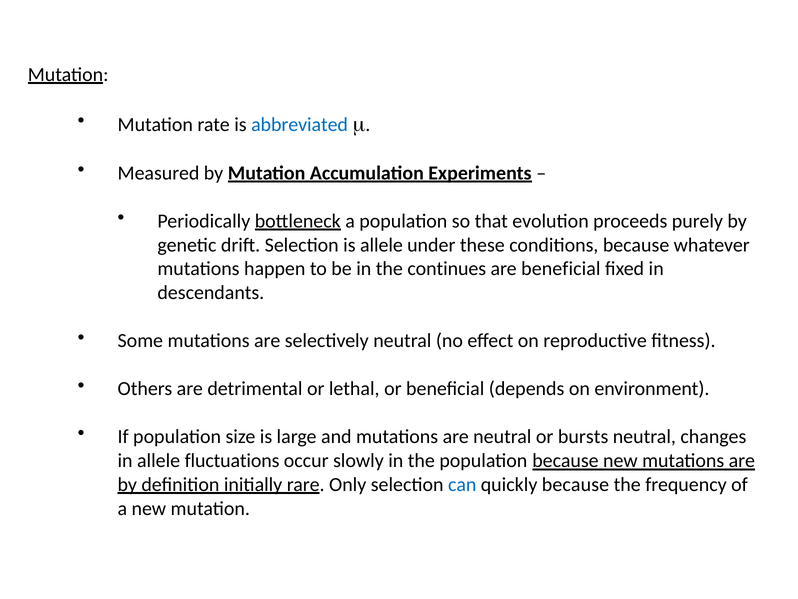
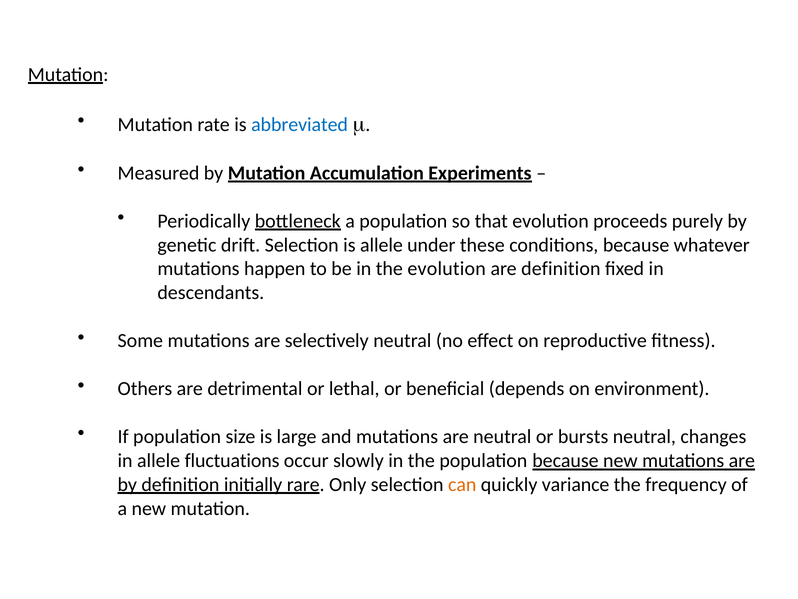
the continues: continues -> evolution
are beneficial: beneficial -> definition
can colour: blue -> orange
quickly because: because -> variance
